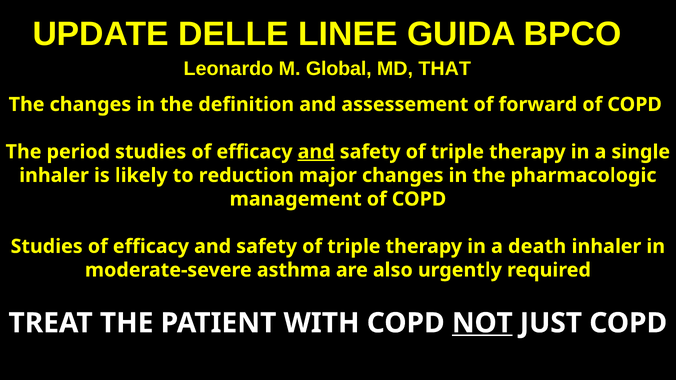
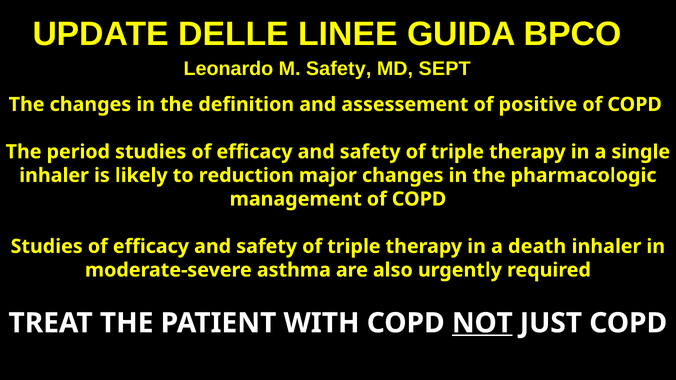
M Global: Global -> Safety
THAT: THAT -> SEPT
forward: forward -> positive
and at (316, 152) underline: present -> none
